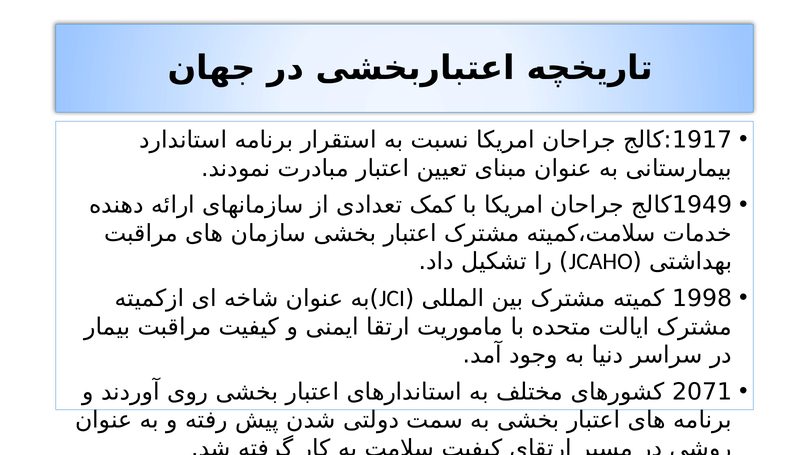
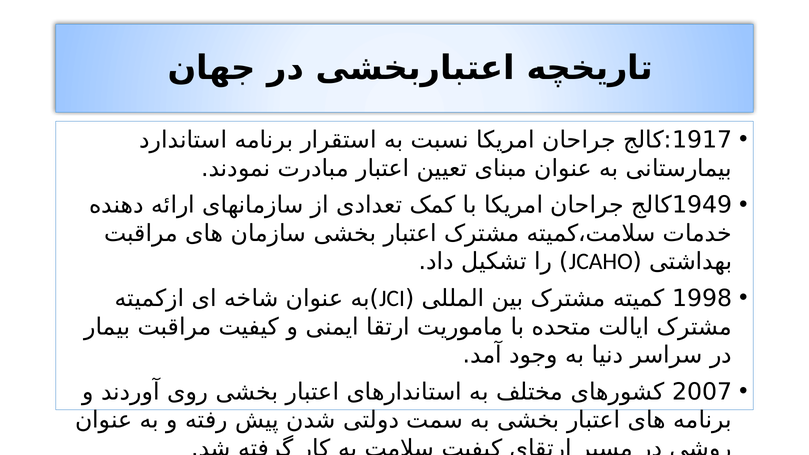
2071: 2071 -> 2007
